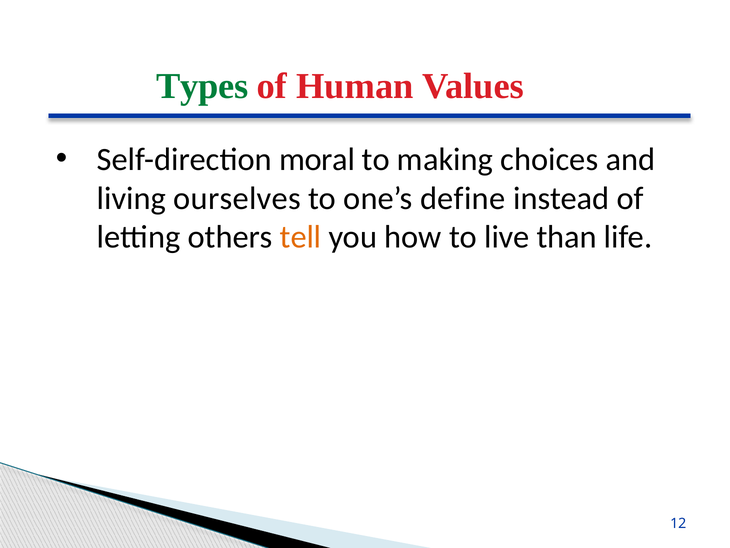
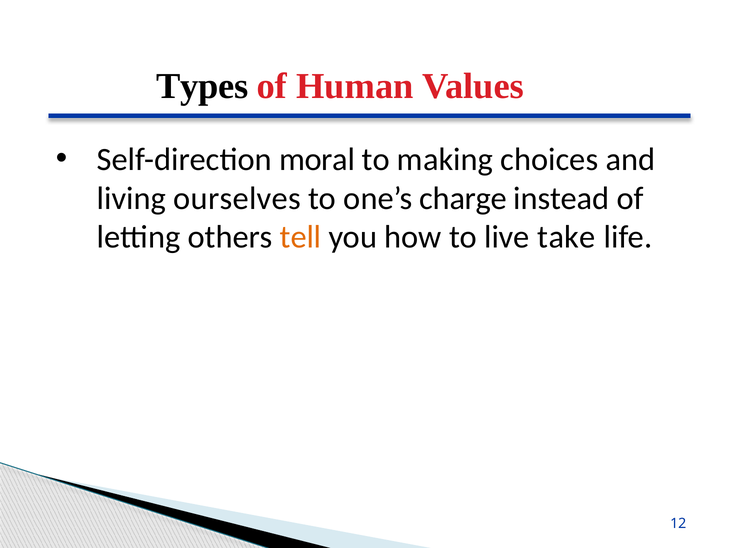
Types colour: green -> black
define: define -> charge
than: than -> take
